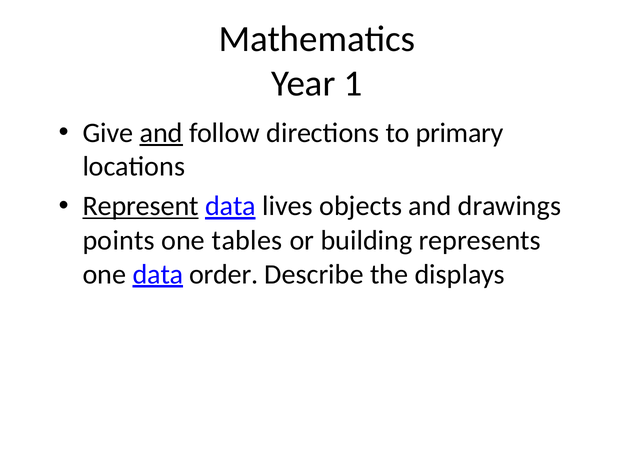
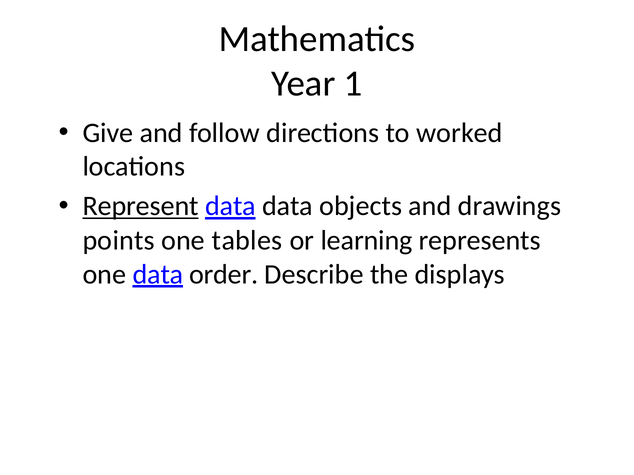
and at (161, 133) underline: present -> none
primary: primary -> worked
lives at (287, 206): lives -> data
building: building -> learning
